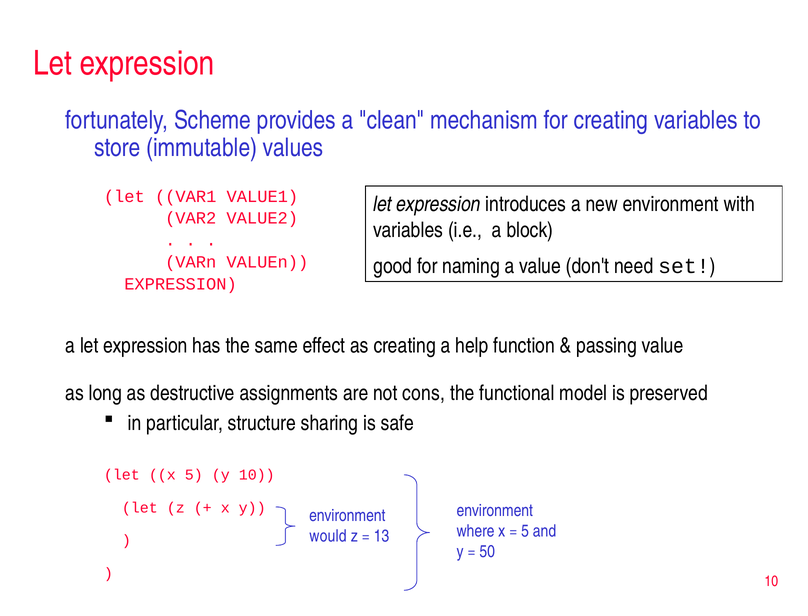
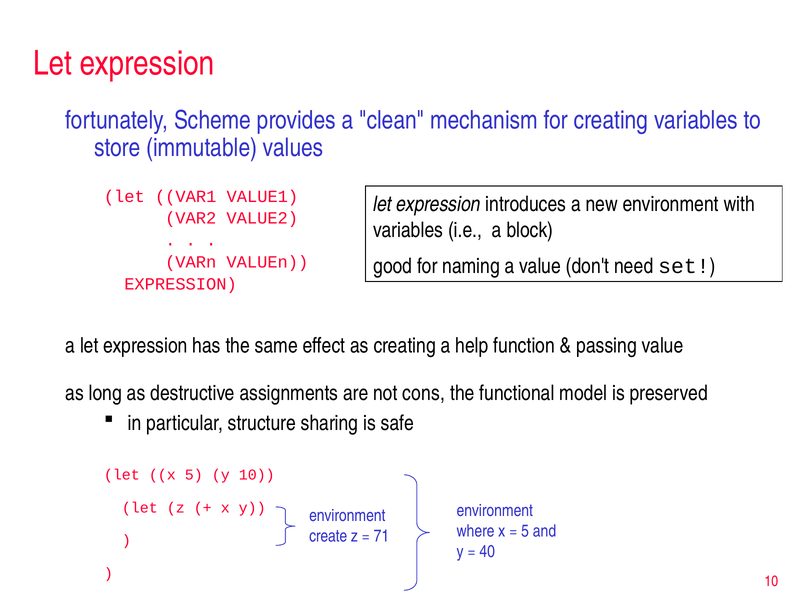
would: would -> create
13: 13 -> 71
50: 50 -> 40
